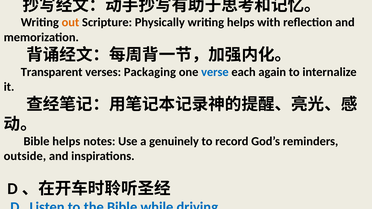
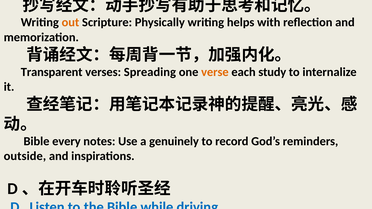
Packaging: Packaging -> Spreading
verse colour: blue -> orange
again: again -> study
Bible helps: helps -> every
